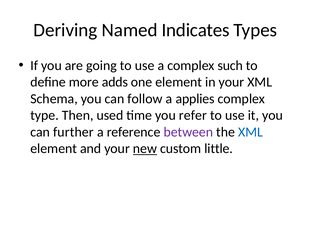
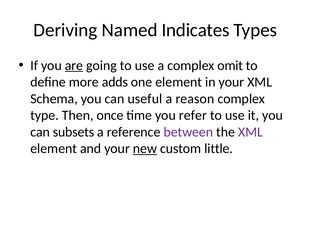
are underline: none -> present
such: such -> omit
follow: follow -> useful
applies: applies -> reason
used: used -> once
further: further -> subsets
XML at (251, 132) colour: blue -> purple
